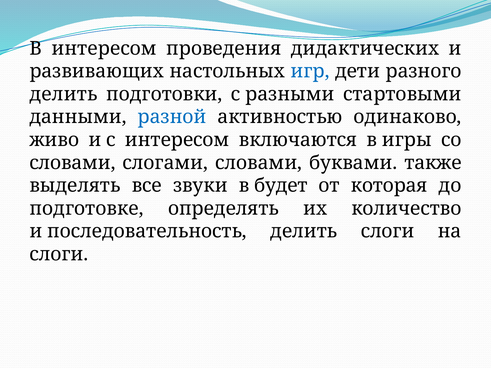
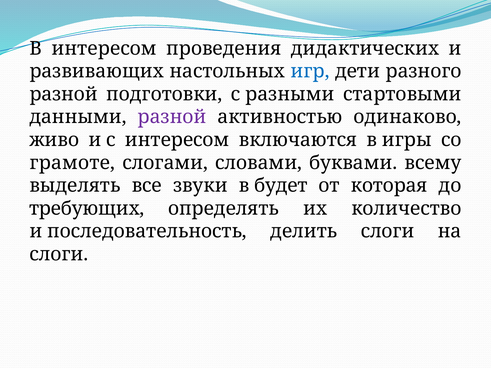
делить at (63, 94): делить -> разной
разной at (172, 117) colour: blue -> purple
словами at (72, 163): словами -> грамоте
также: также -> всему
подготовке: подготовке -> требующих
